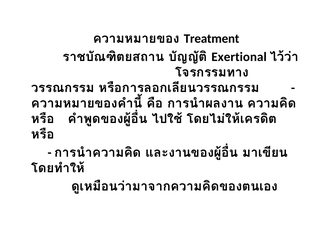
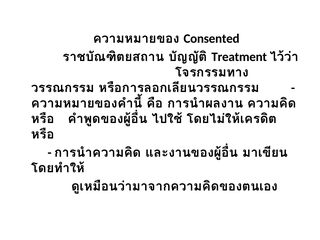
Treatment: Treatment -> Consented
Exertional: Exertional -> Treatment
